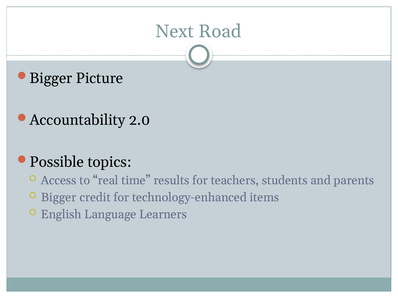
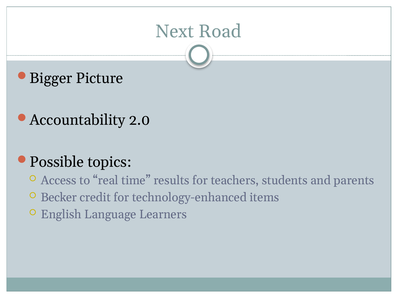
Bigger at (59, 198): Bigger -> Becker
